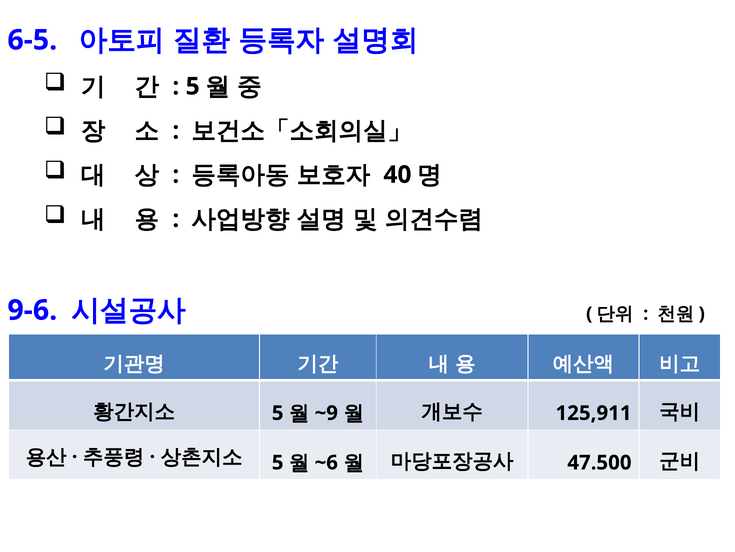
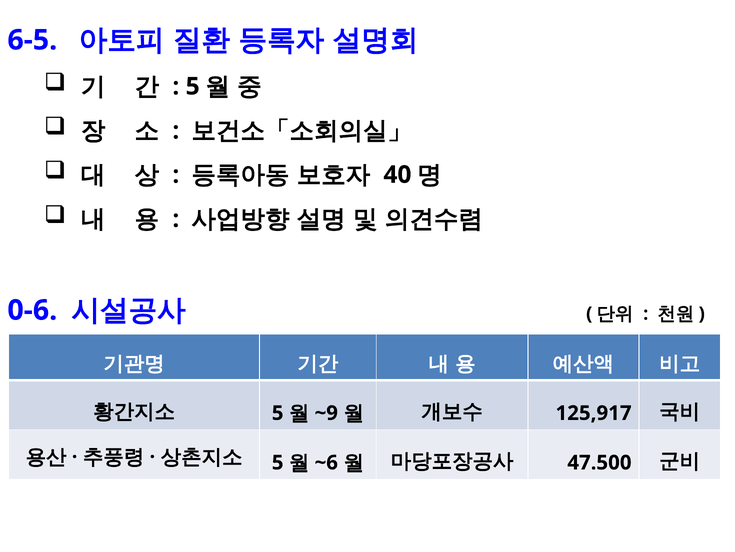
9-6: 9-6 -> 0-6
125,911: 125,911 -> 125,917
